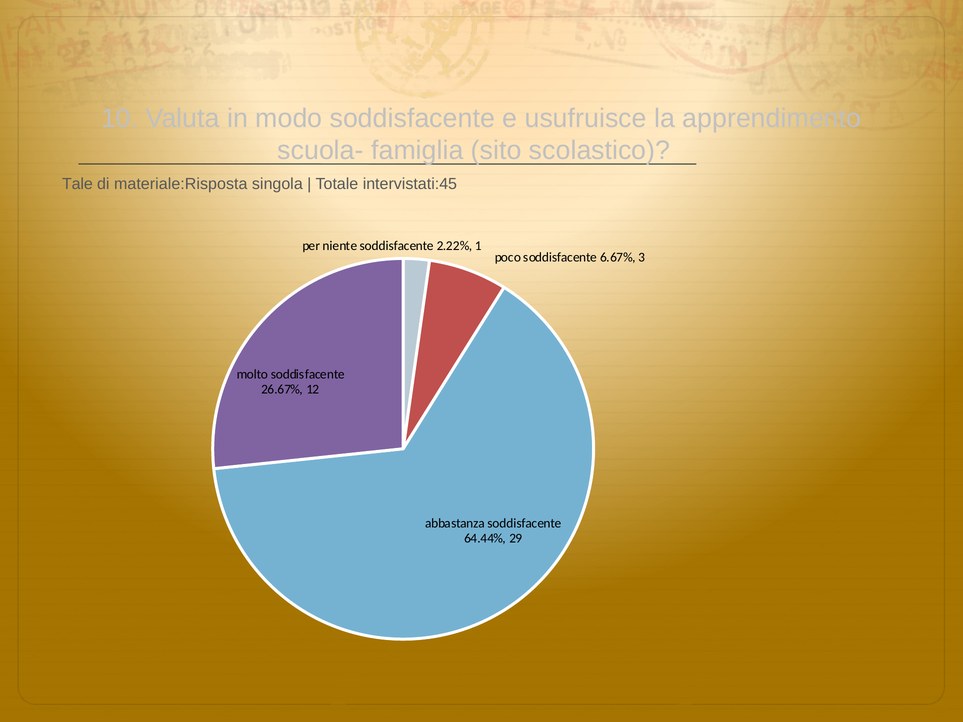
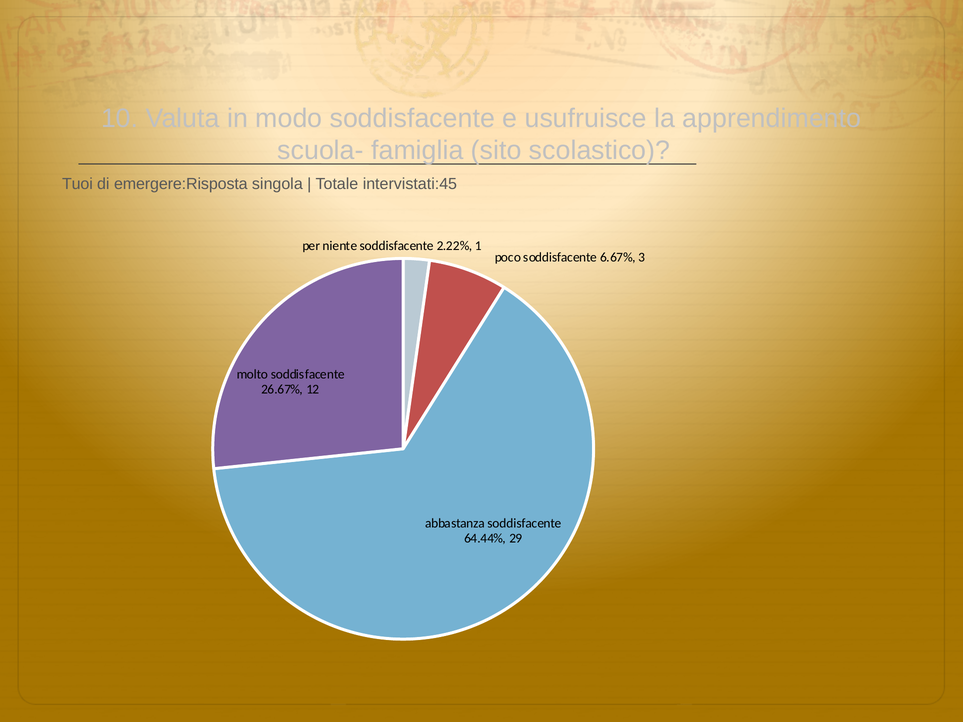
Tale: Tale -> Tuoi
materiale:Risposta: materiale:Risposta -> emergere:Risposta
